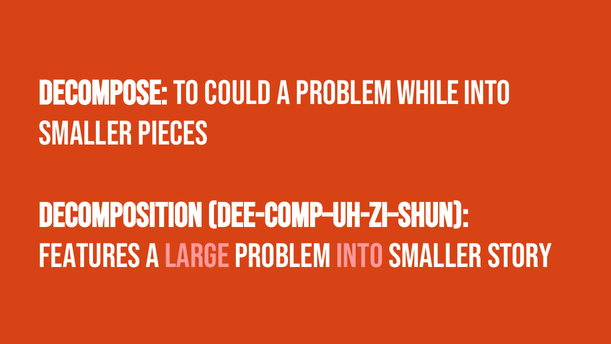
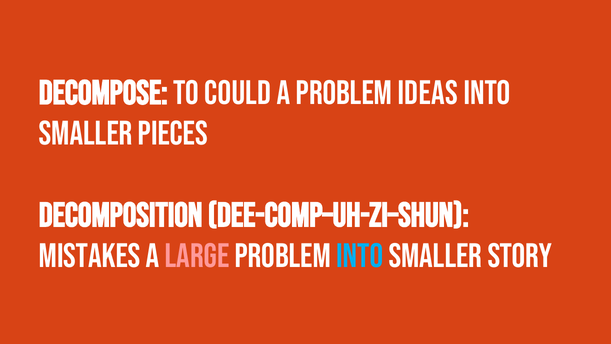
while: while -> ideas
features: features -> mistakes
into at (360, 256) colour: pink -> light blue
